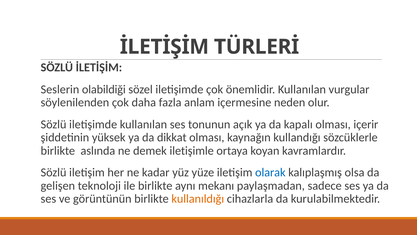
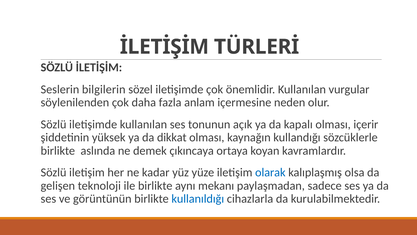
olabildiği: olabildiği -> bilgilerin
iletişimle: iletişimle -> çıkıncaya
kullanıldığı colour: orange -> blue
